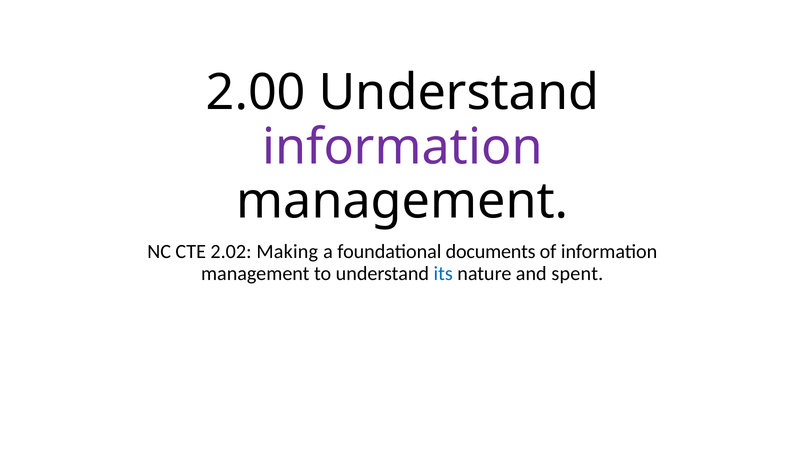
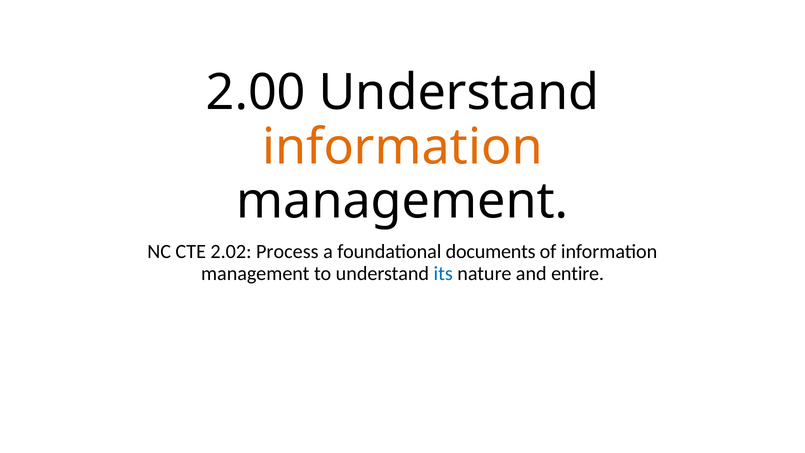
information at (402, 147) colour: purple -> orange
Making: Making -> Process
spent: spent -> entire
